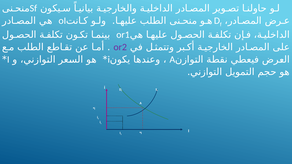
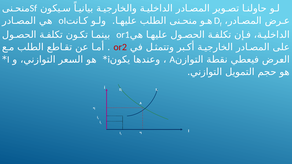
or2 colour: purple -> red
